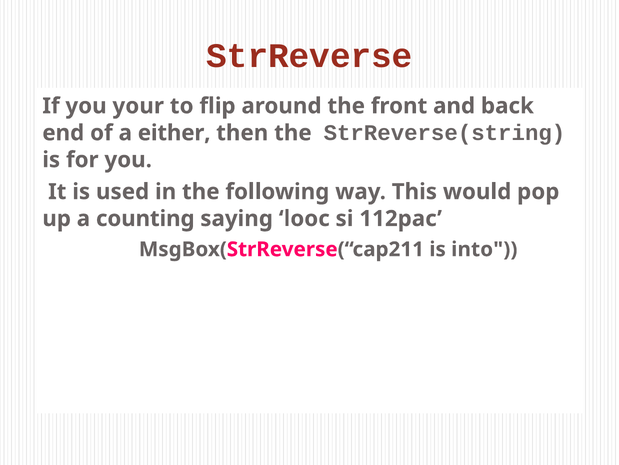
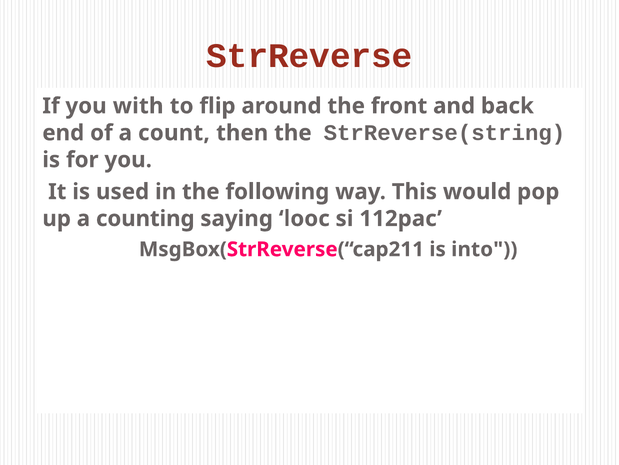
your: your -> with
either: either -> count
